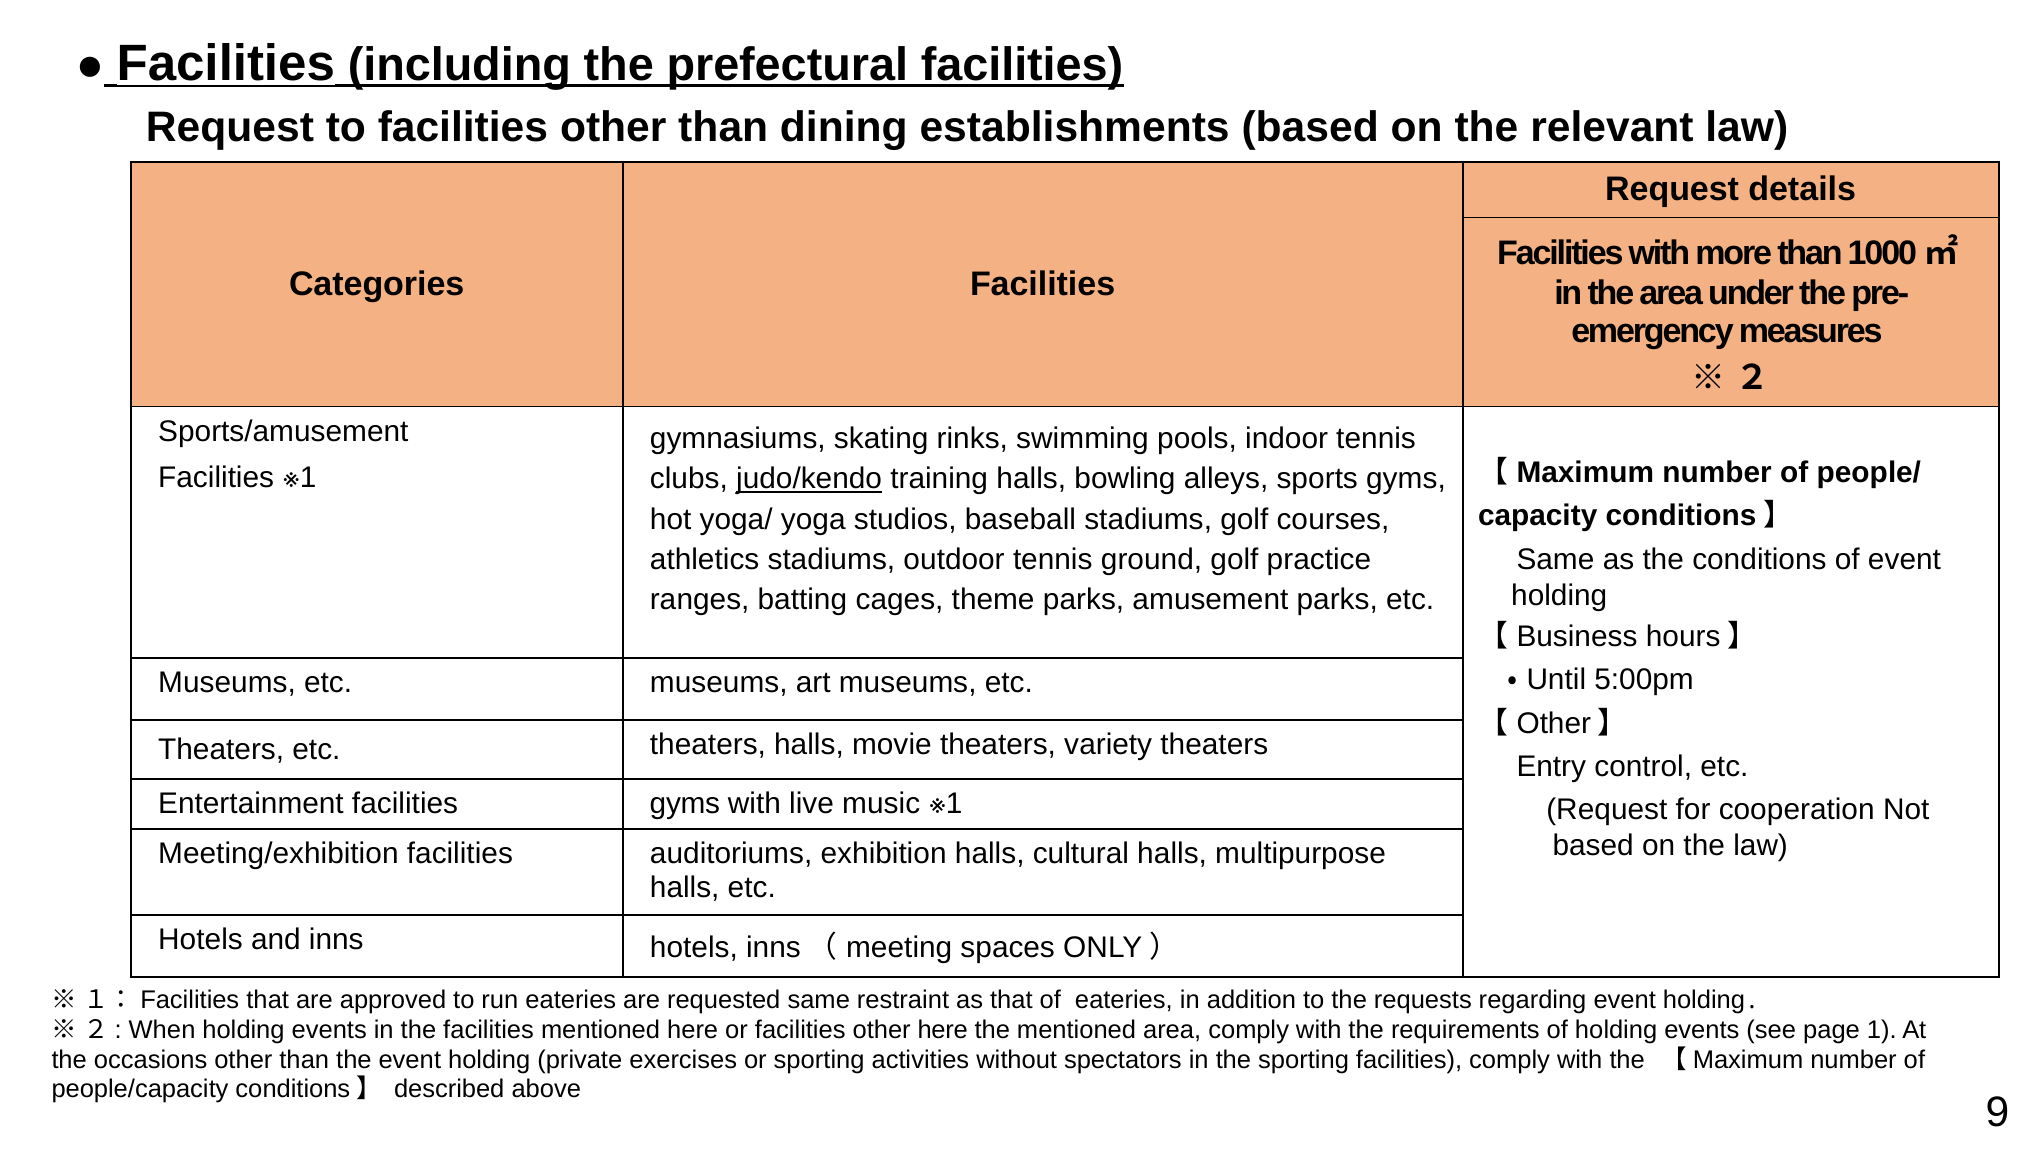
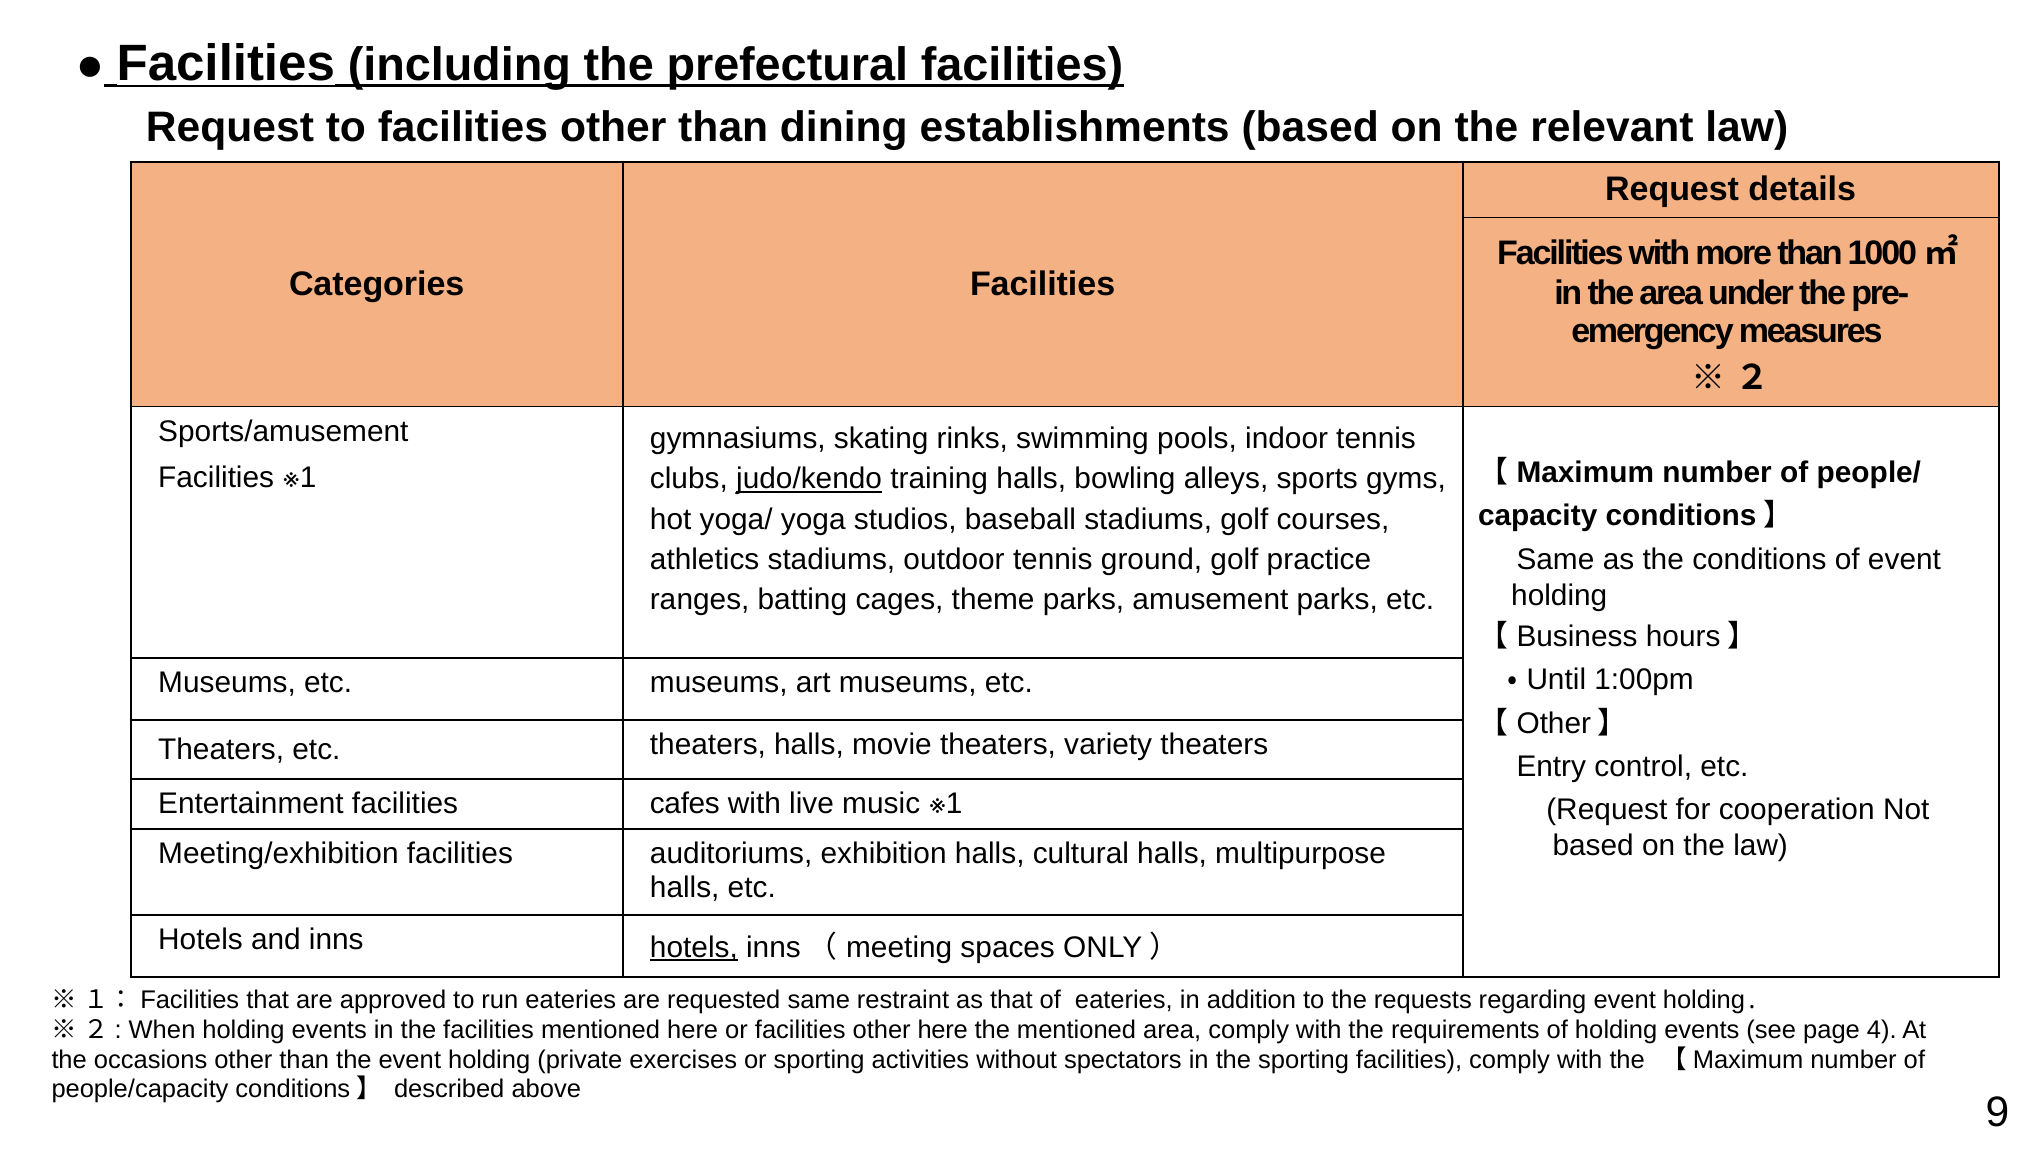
5:00pm: 5:00pm -> 1:00pm
facilities gyms: gyms -> cafes
hotels at (694, 948) underline: none -> present
page 1: 1 -> 4
